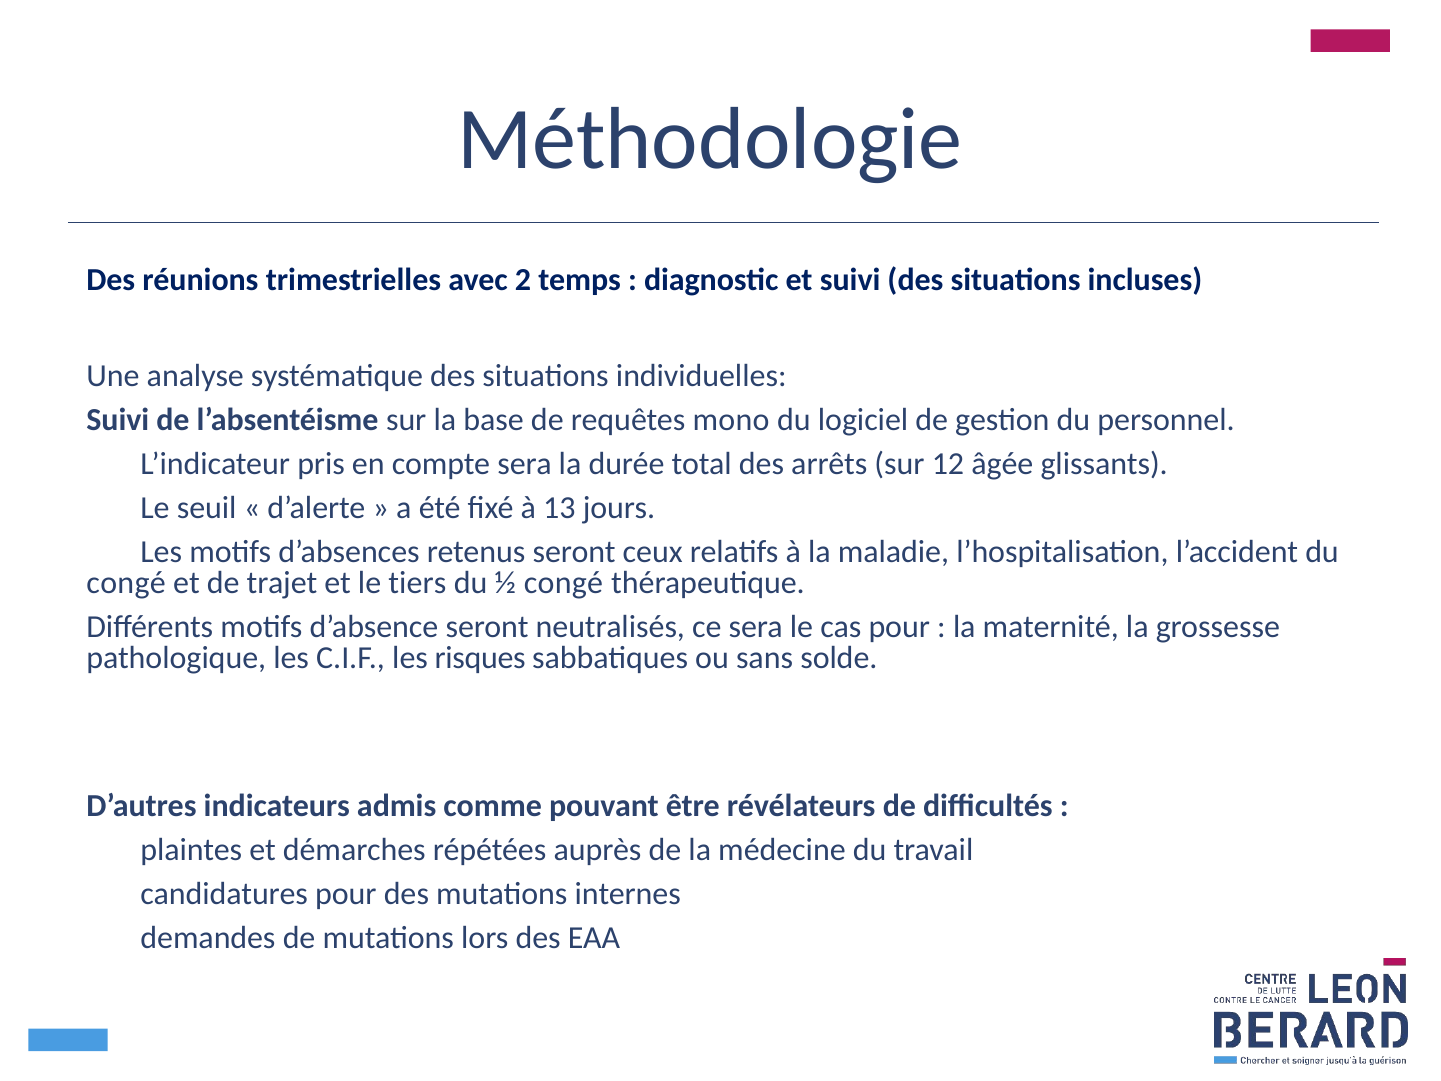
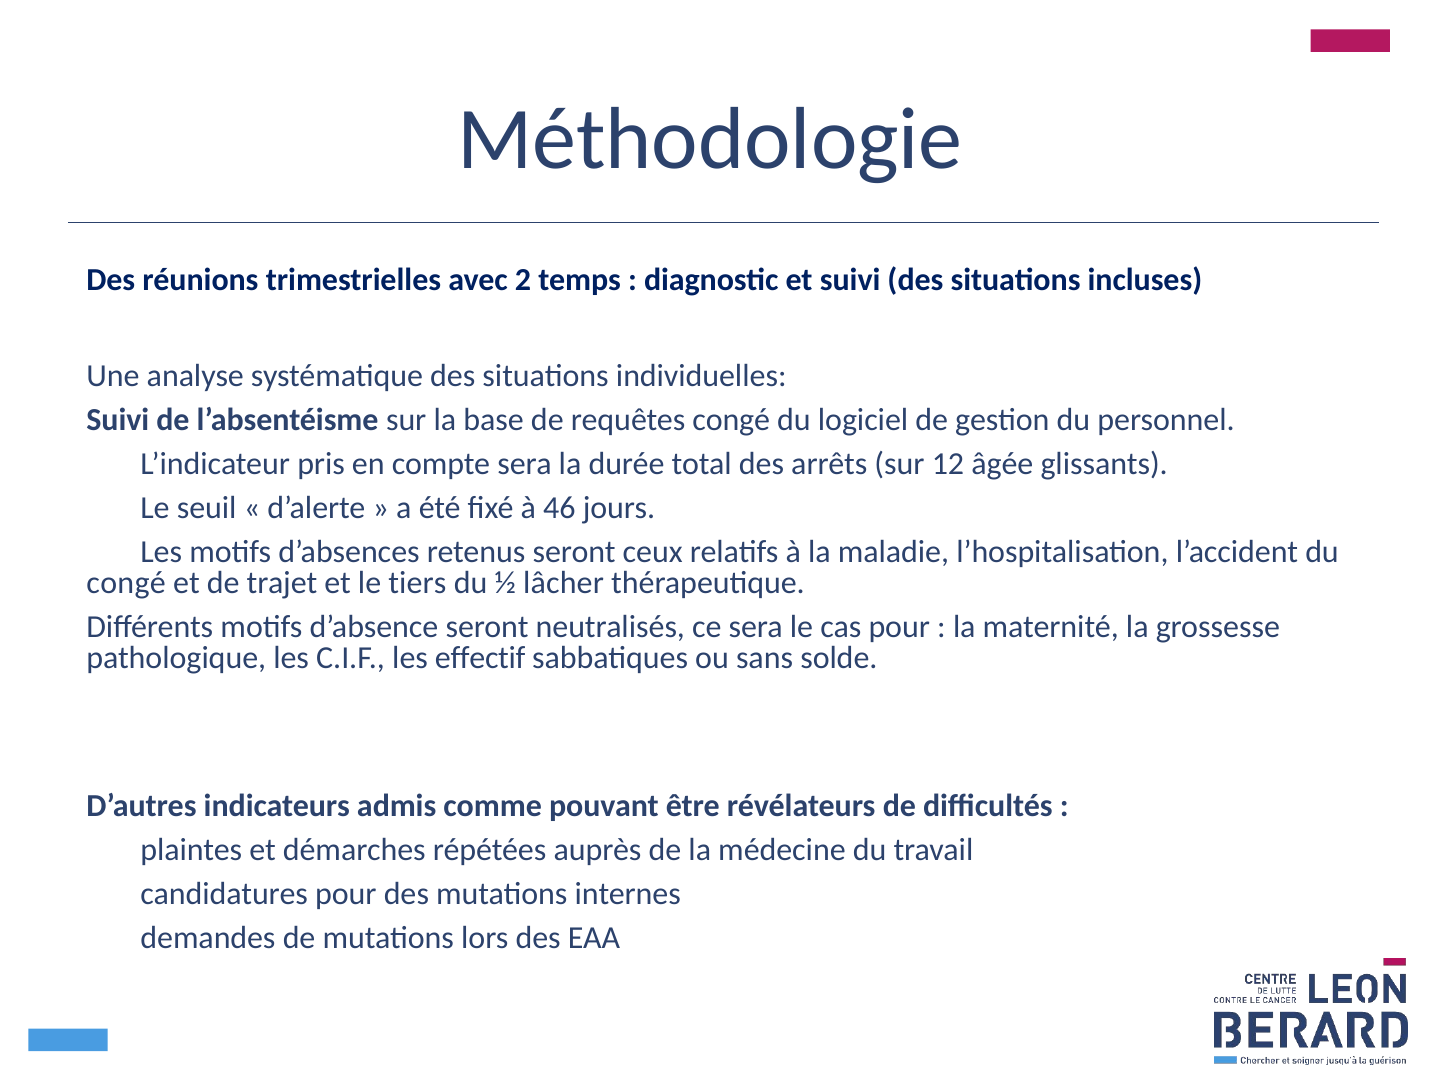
requêtes mono: mono -> congé
13: 13 -> 46
½ congé: congé -> lâcher
risques: risques -> effectif
